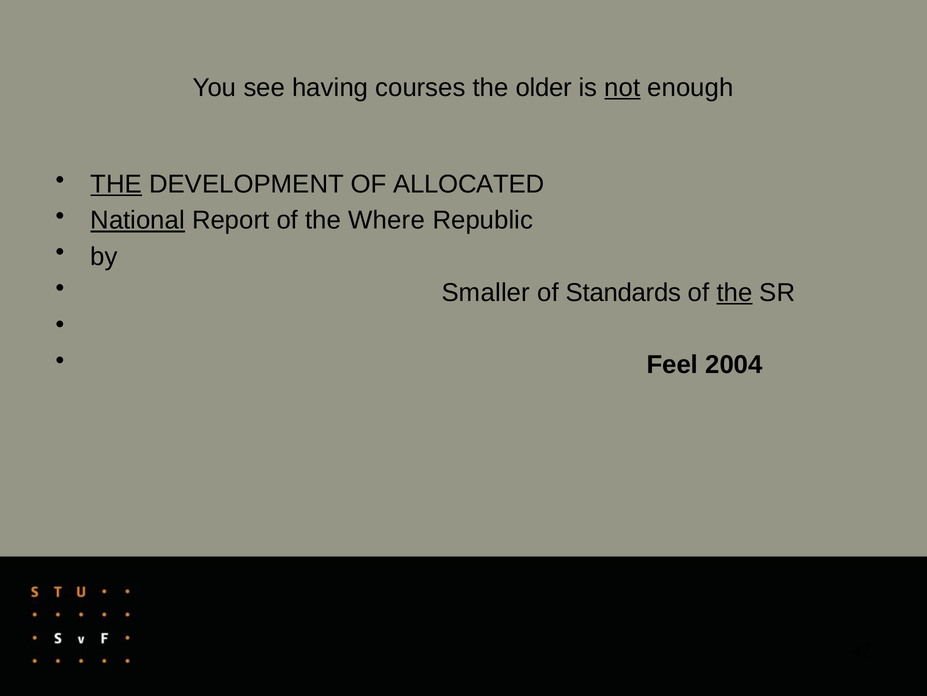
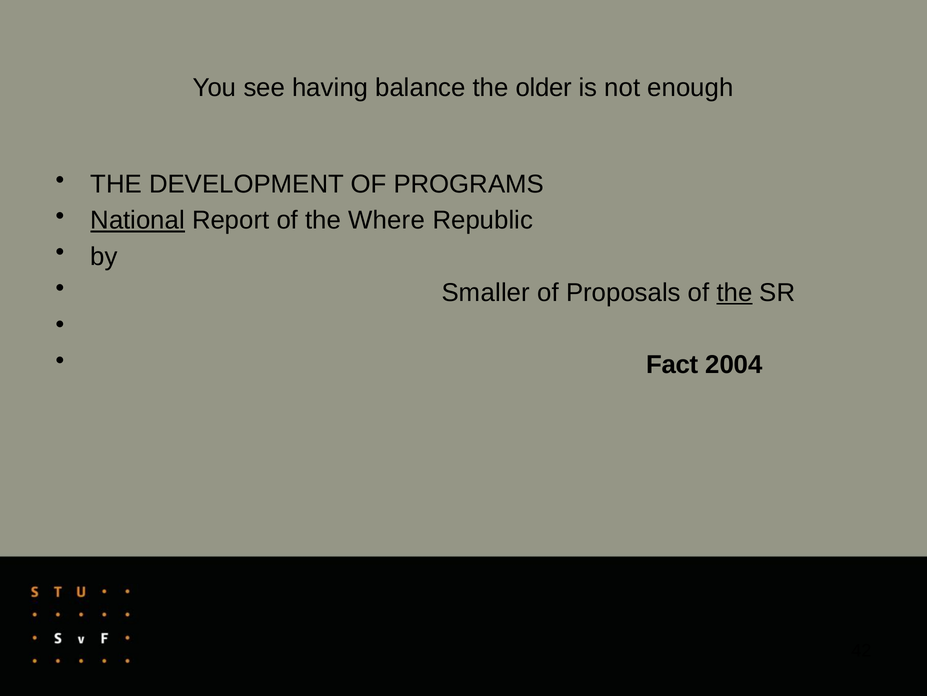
courses: courses -> balance
not underline: present -> none
THE at (116, 184) underline: present -> none
ALLOCATED: ALLOCATED -> PROGRAMS
Standards: Standards -> Proposals
Feel: Feel -> Fact
